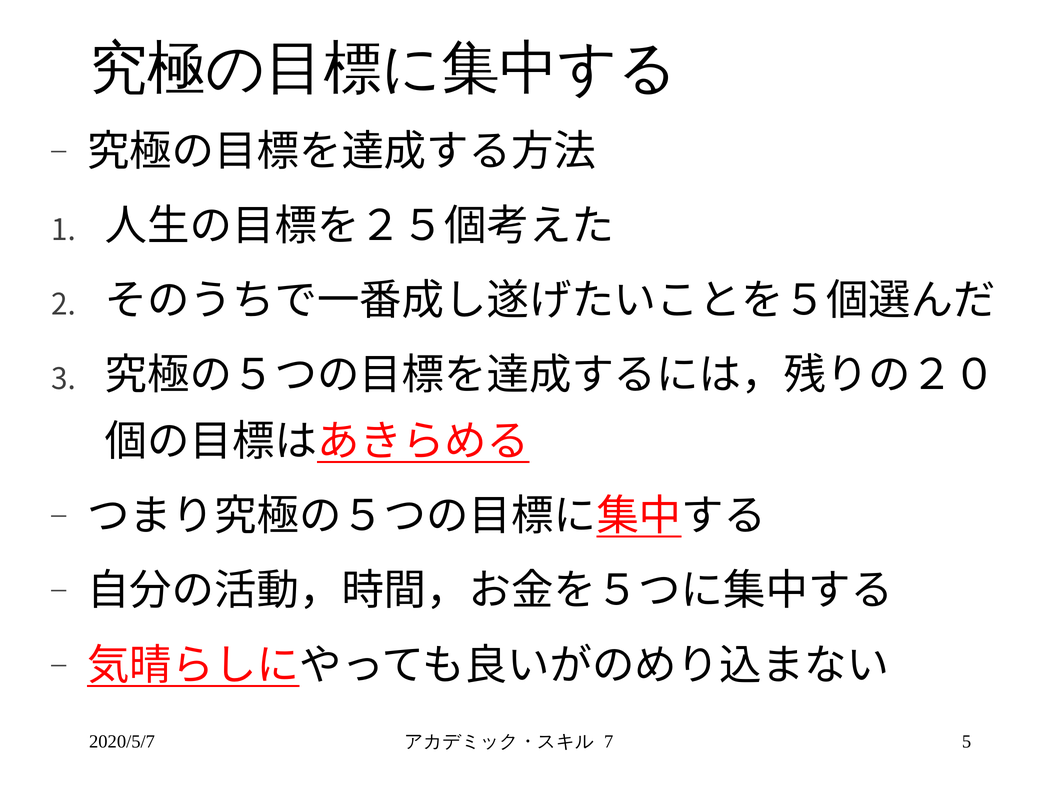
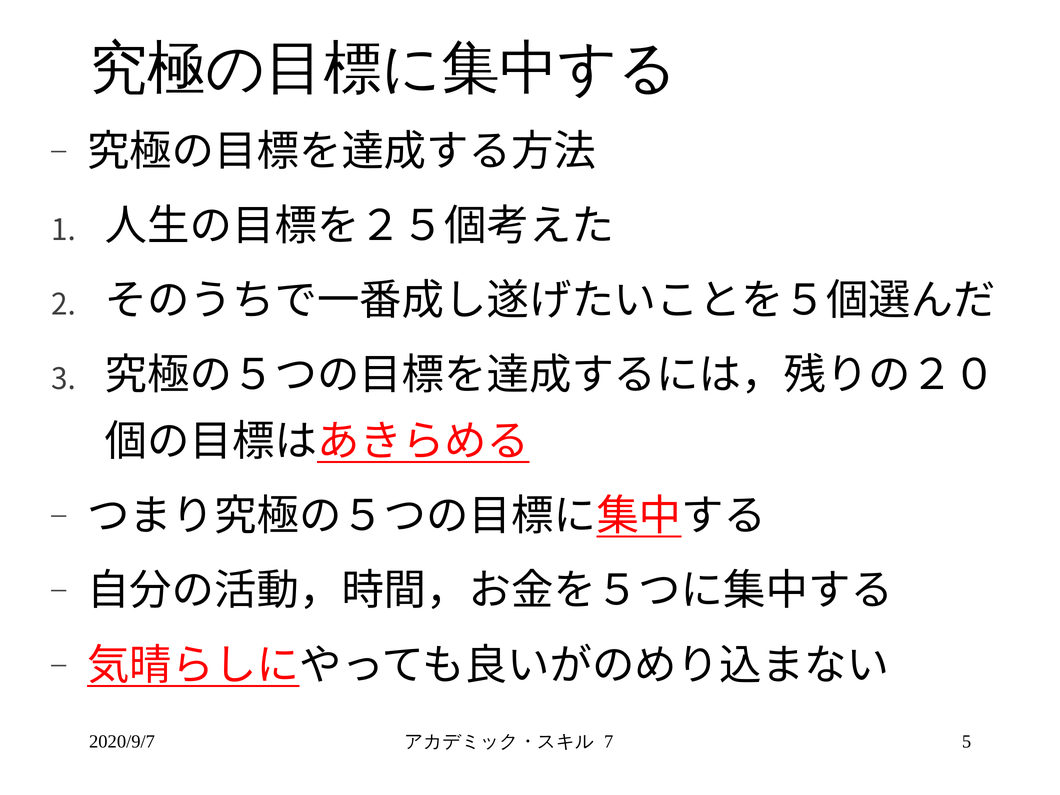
2020/5/7: 2020/5/7 -> 2020/9/7
